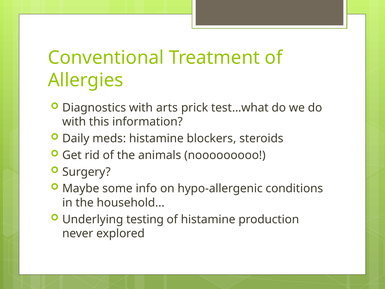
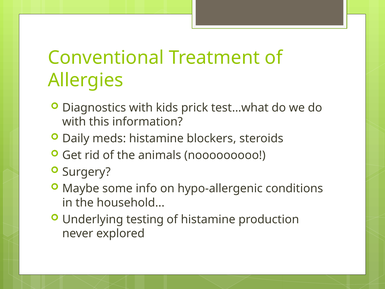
arts: arts -> kids
